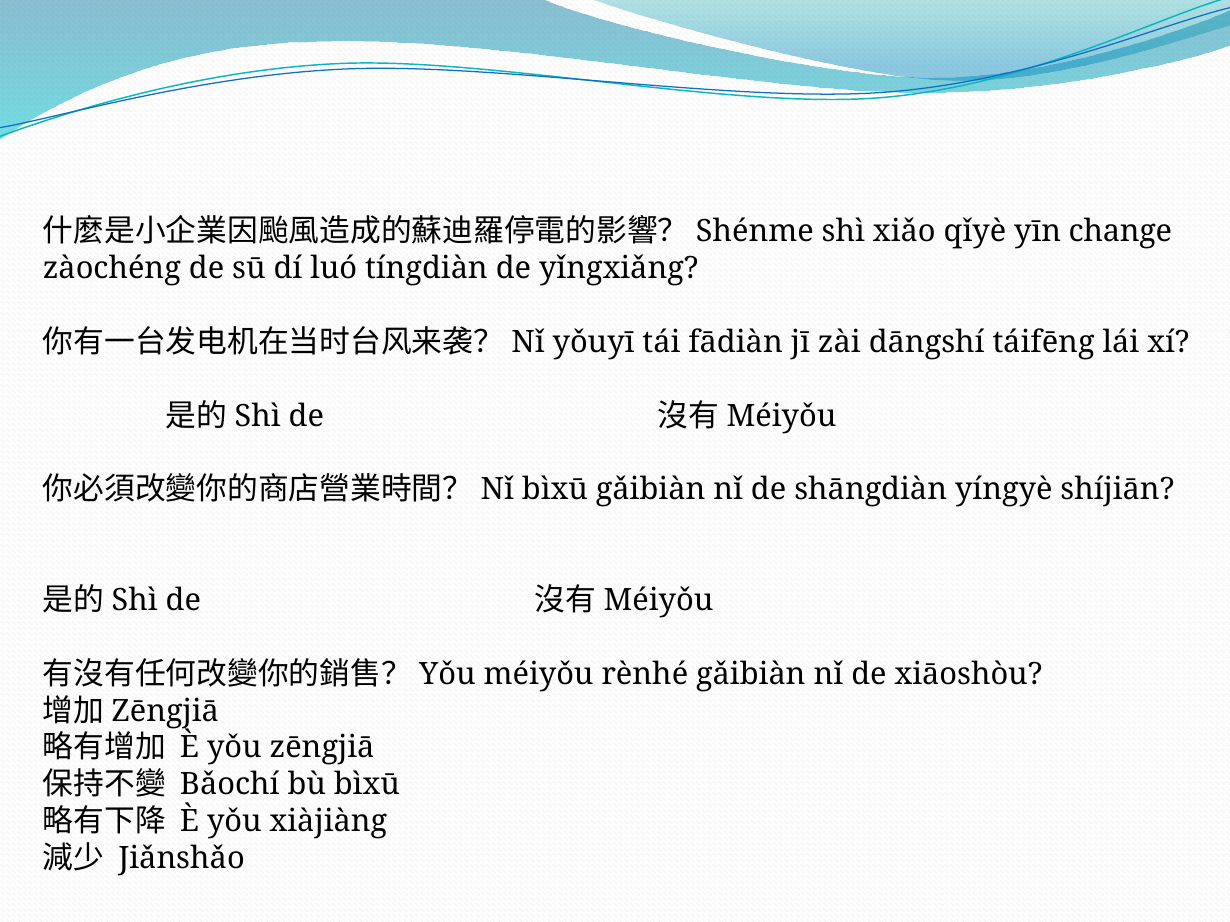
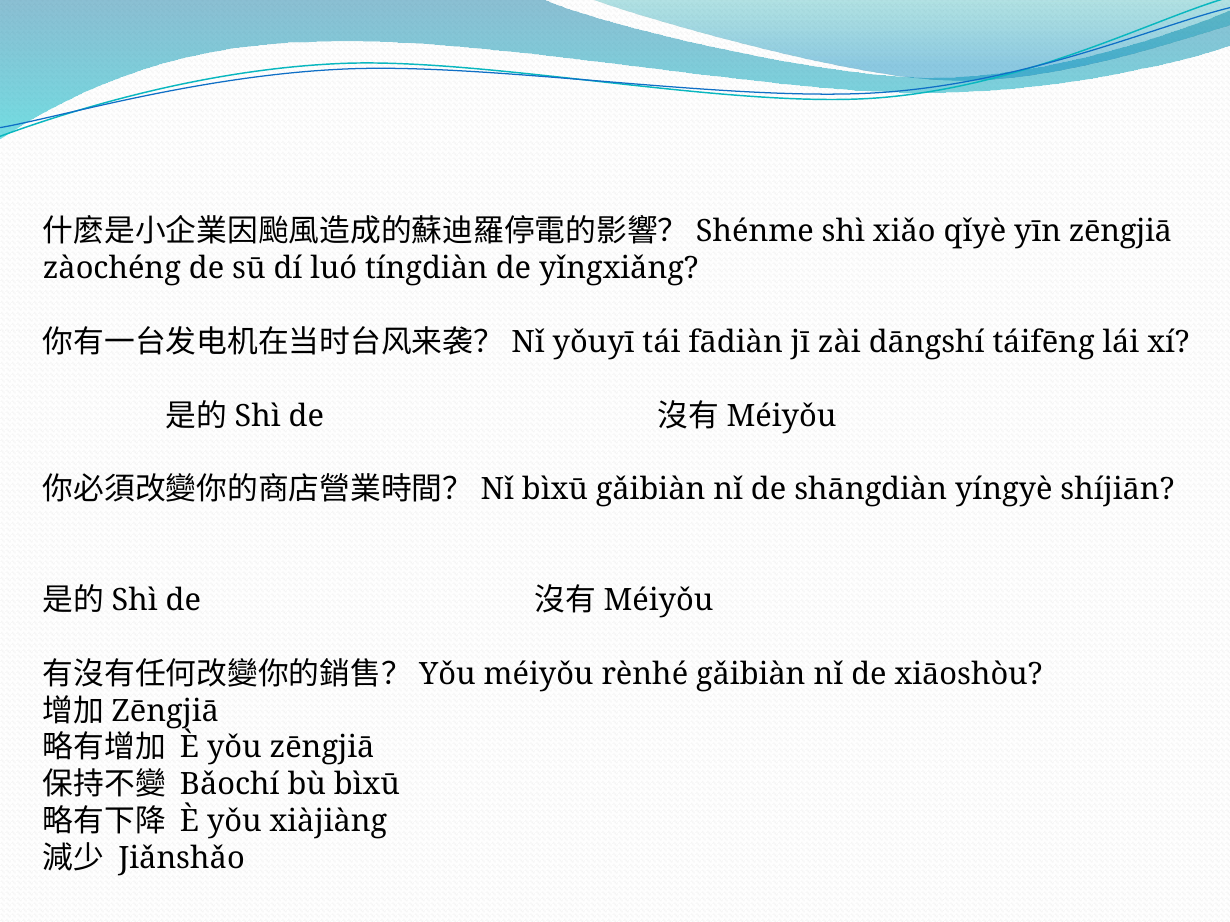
yīn change: change -> zēngjiā
